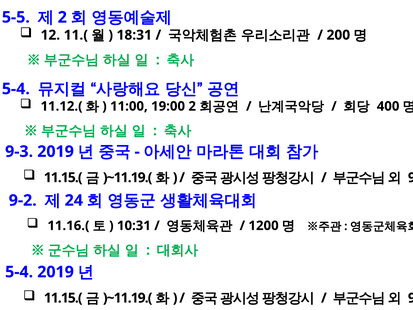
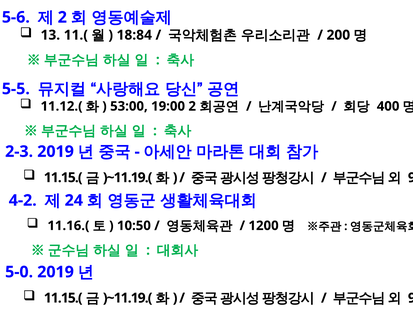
5-5: 5-5 -> 5-6
12: 12 -> 13
18:31: 18:31 -> 18:84
5-4 at (16, 89): 5-4 -> 5-5
11:00: 11:00 -> 53:00
9-3: 9-3 -> 2-3
9-2: 9-2 -> 4-2
10:31: 10:31 -> 10:50
5-4 at (19, 272): 5-4 -> 5-0
